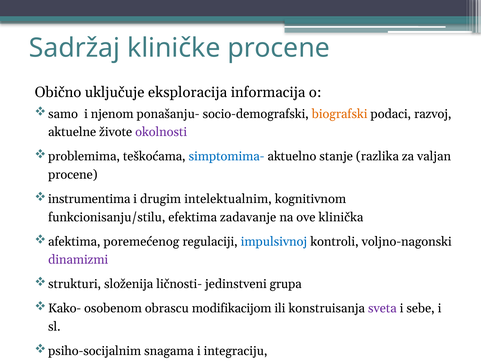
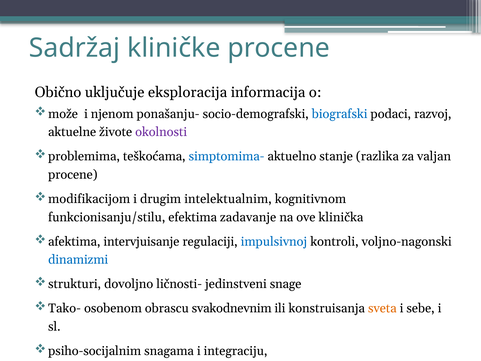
samo: samo -> može
biografski colour: orange -> blue
instrumentima: instrumentima -> modifikacijom
poremećenog: poremećenog -> intervjuisanje
dinamizmi colour: purple -> blue
složenija: složenija -> dovoljno
grupa: grupa -> snage
Kako-: Kako- -> Tako-
modifikacijom: modifikacijom -> svakodnevnim
sveta colour: purple -> orange
